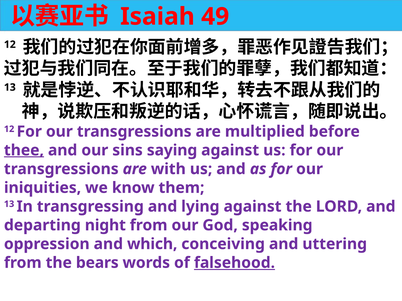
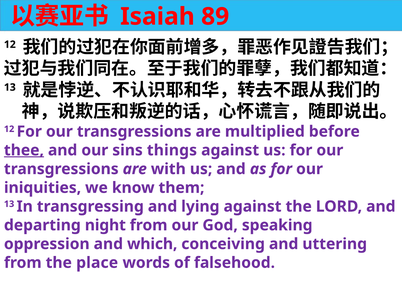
49: 49 -> 89
saying: saying -> things
bears: bears -> place
falsehood underline: present -> none
